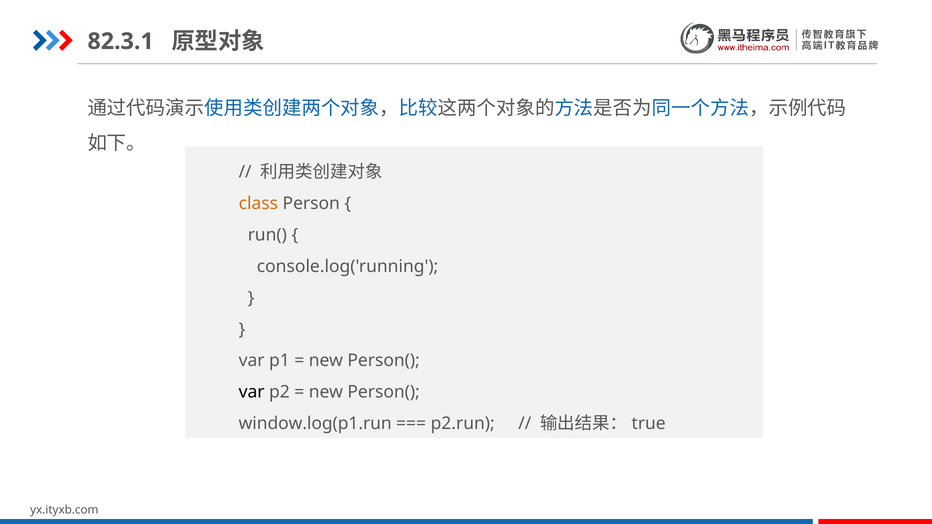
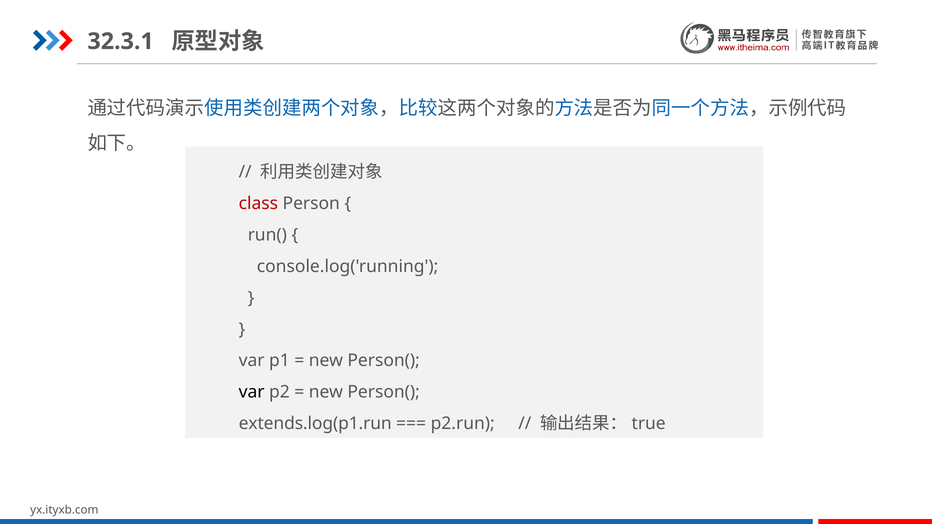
82.3.1: 82.3.1 -> 32.3.1
class colour: orange -> red
window.log(p1.run: window.log(p1.run -> extends.log(p1.run
